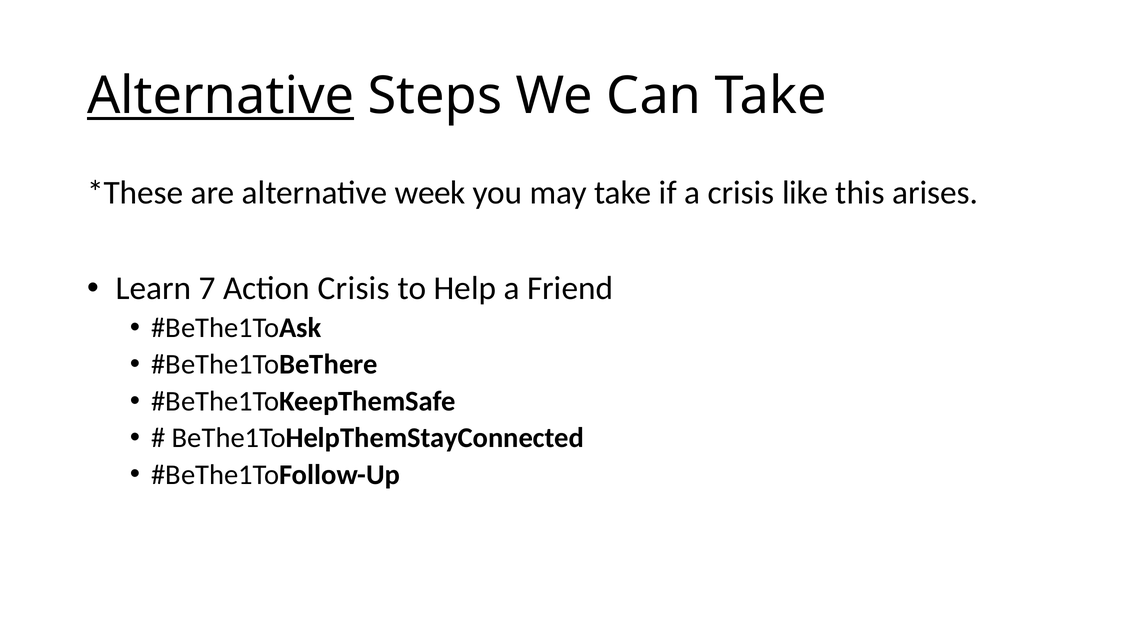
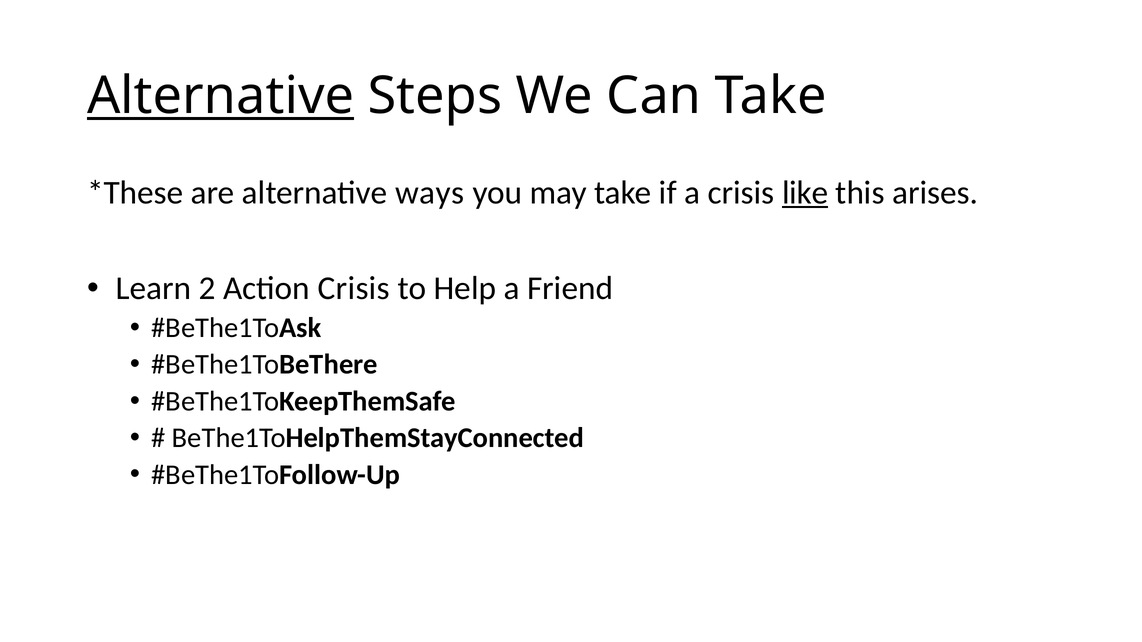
week: week -> ways
like underline: none -> present
7: 7 -> 2
